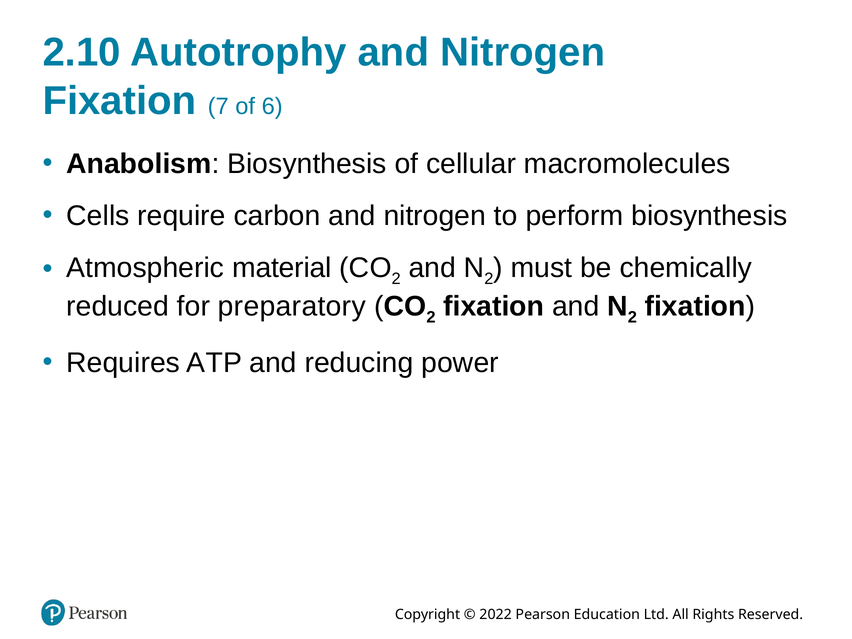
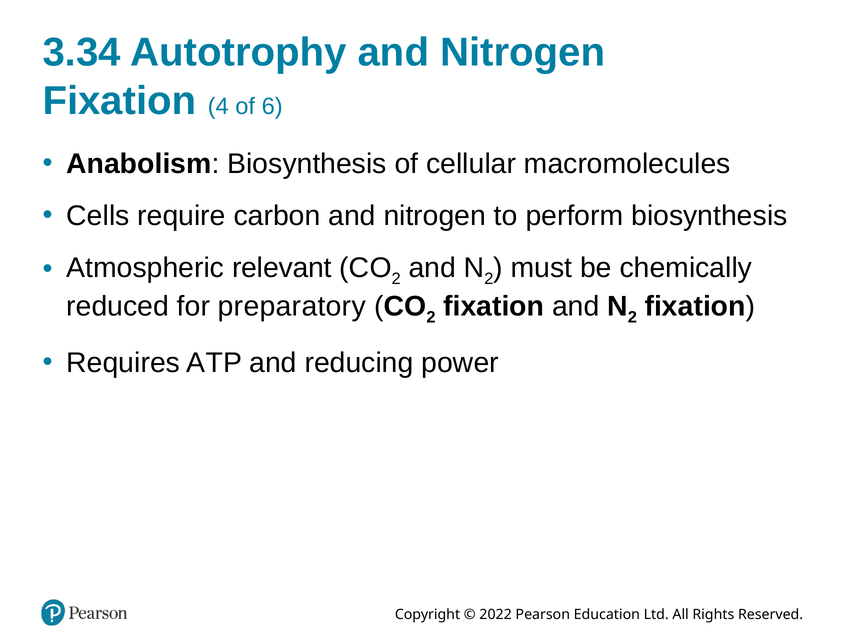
2.10: 2.10 -> 3.34
7: 7 -> 4
material: material -> relevant
